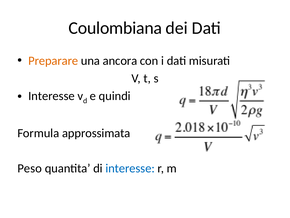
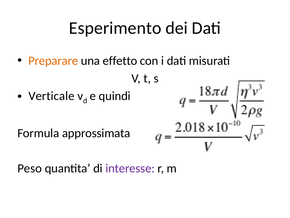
Coulombiana: Coulombiana -> Esperimento
ancora: ancora -> effetto
Interesse at (51, 96): Interesse -> Verticale
interesse at (130, 168) colour: blue -> purple
